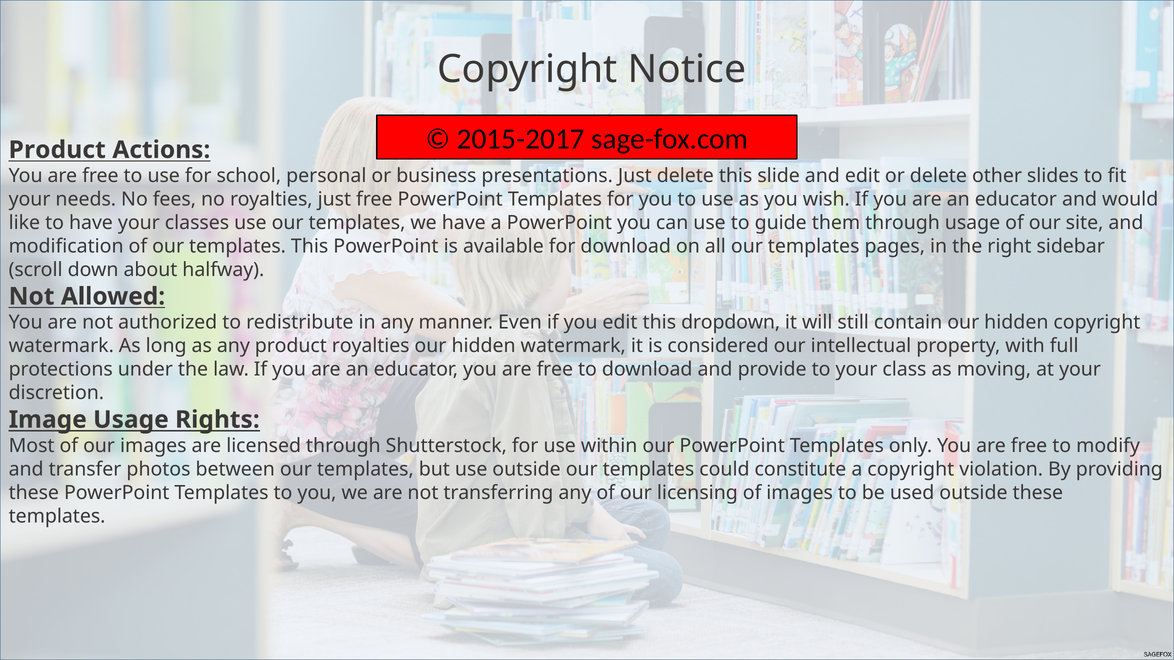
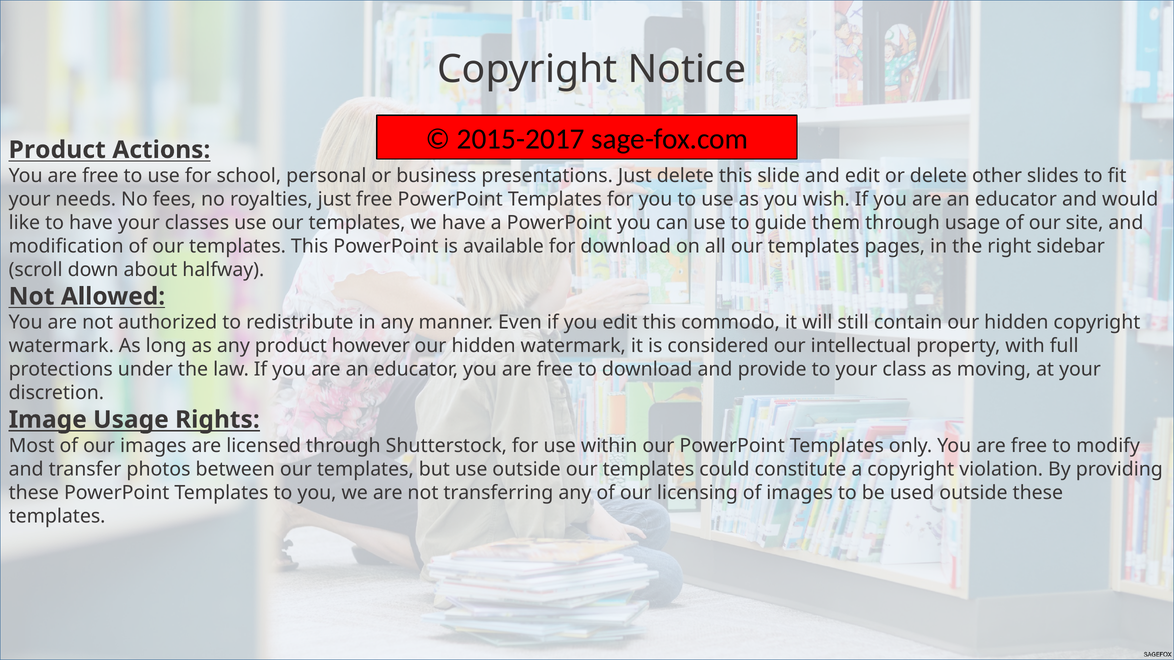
dropdown: dropdown -> commodo
product royalties: royalties -> however
